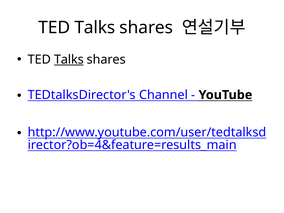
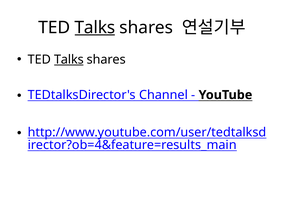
Talks at (95, 27) underline: none -> present
